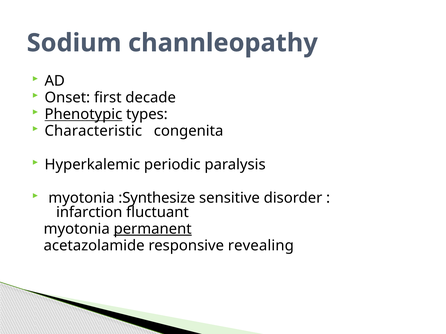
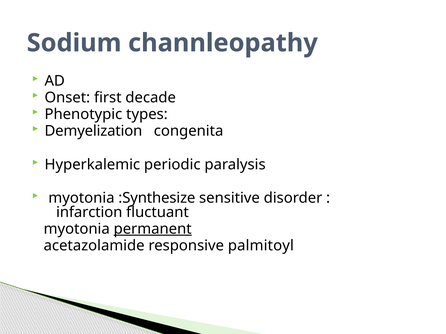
Phenotypic underline: present -> none
Characteristic: Characteristic -> Demyelization
revealing: revealing -> palmitoyl
